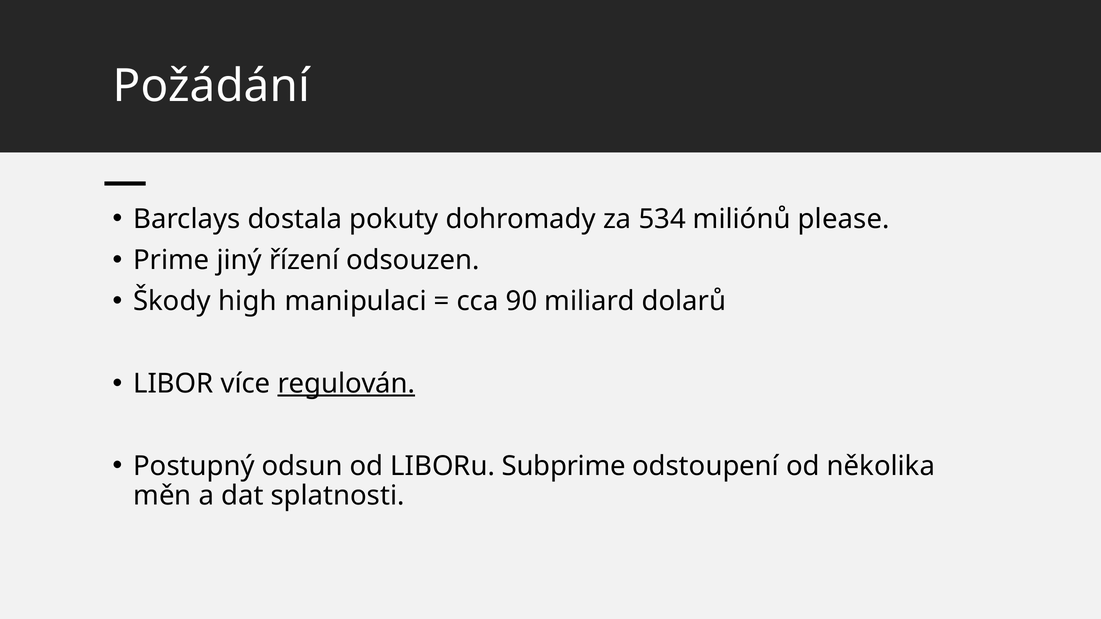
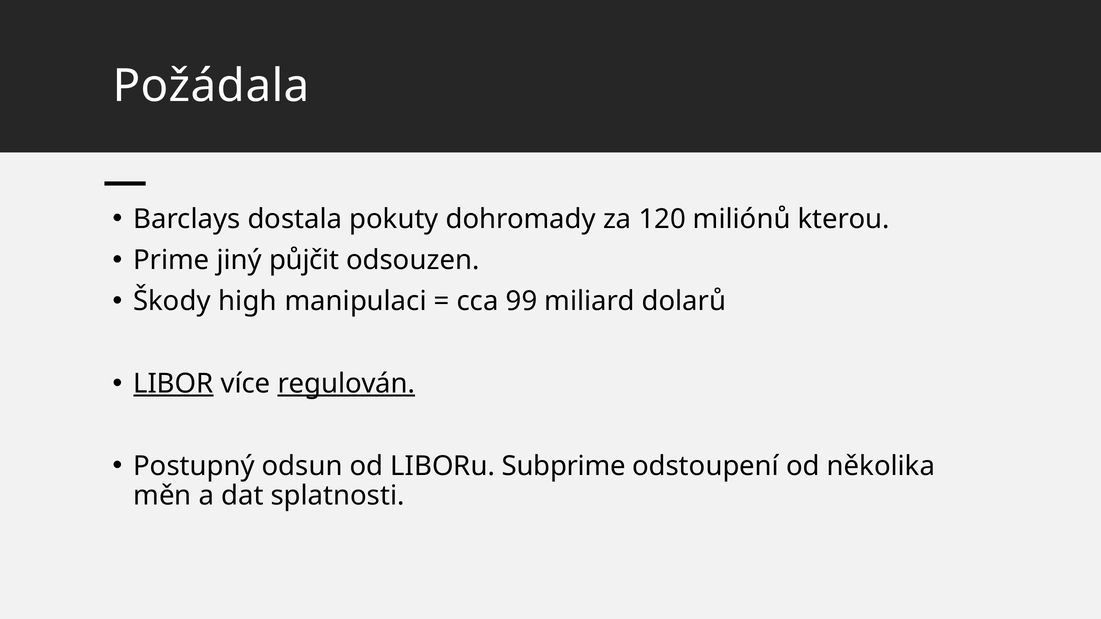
Požádání: Požádání -> Požádala
534: 534 -> 120
please: please -> kterou
řízení: řízení -> půjčit
90: 90 -> 99
LIBOR underline: none -> present
